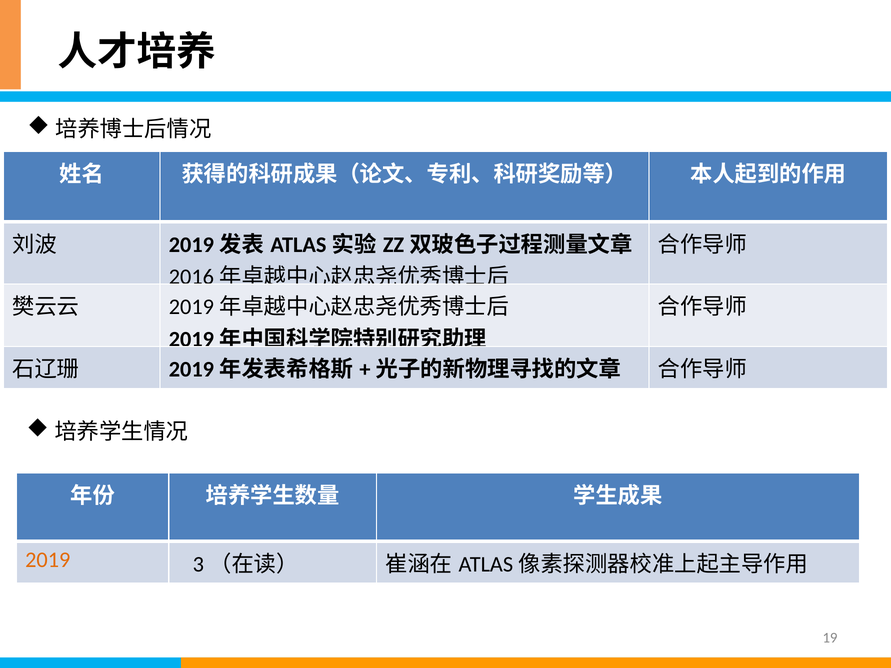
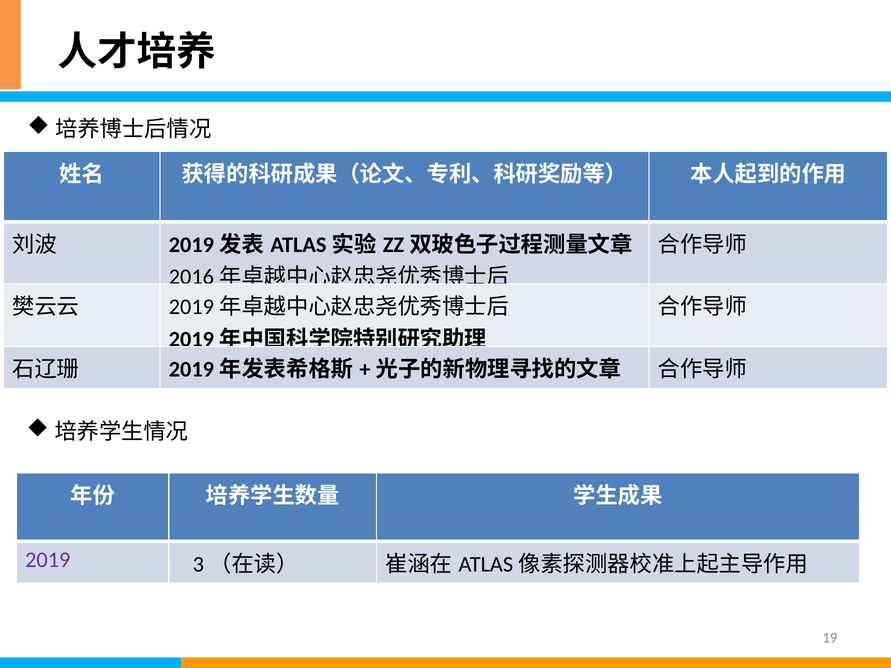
2019 colour: orange -> purple
